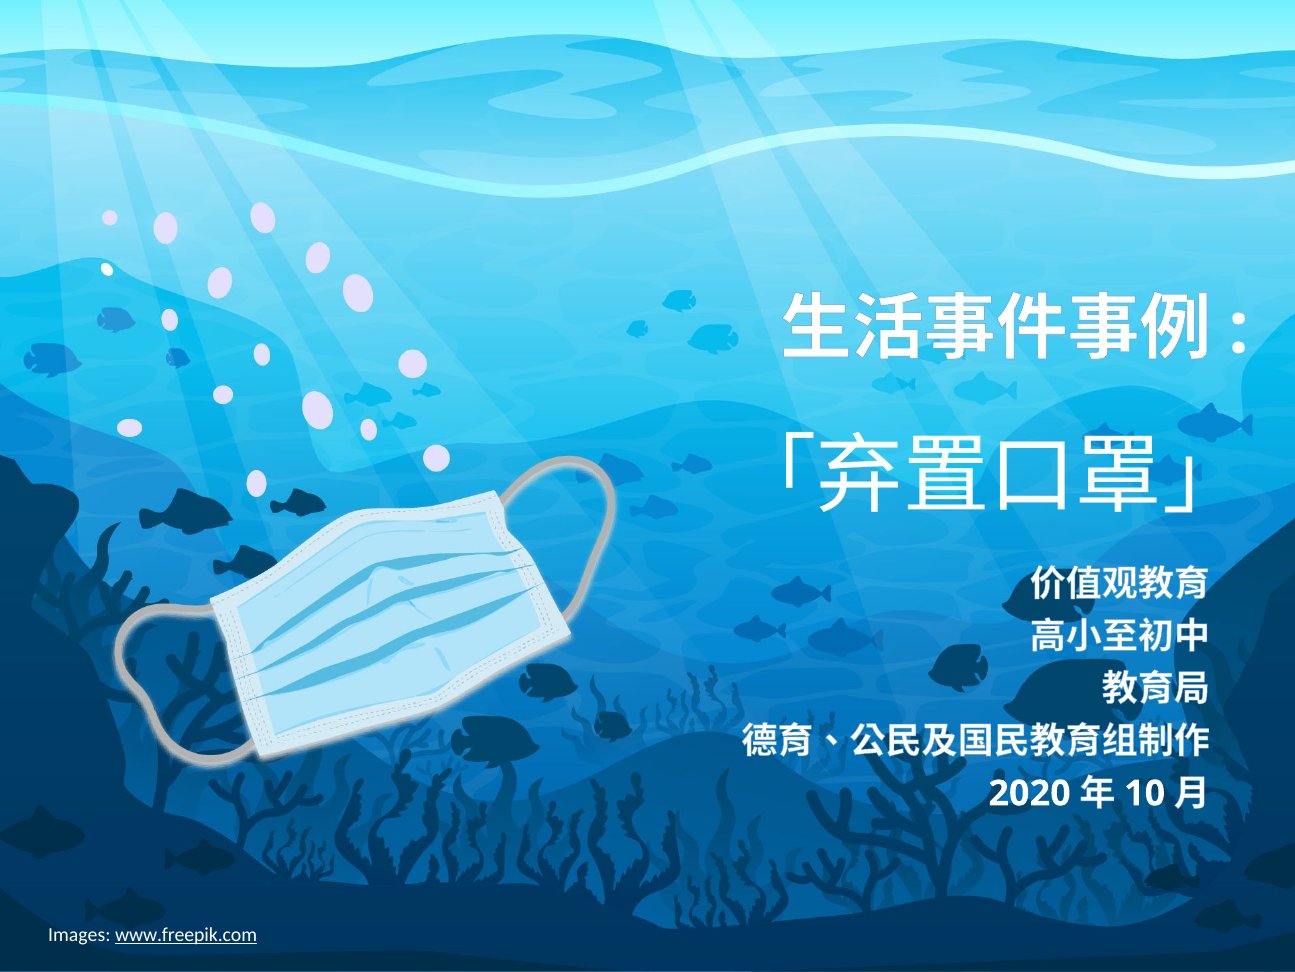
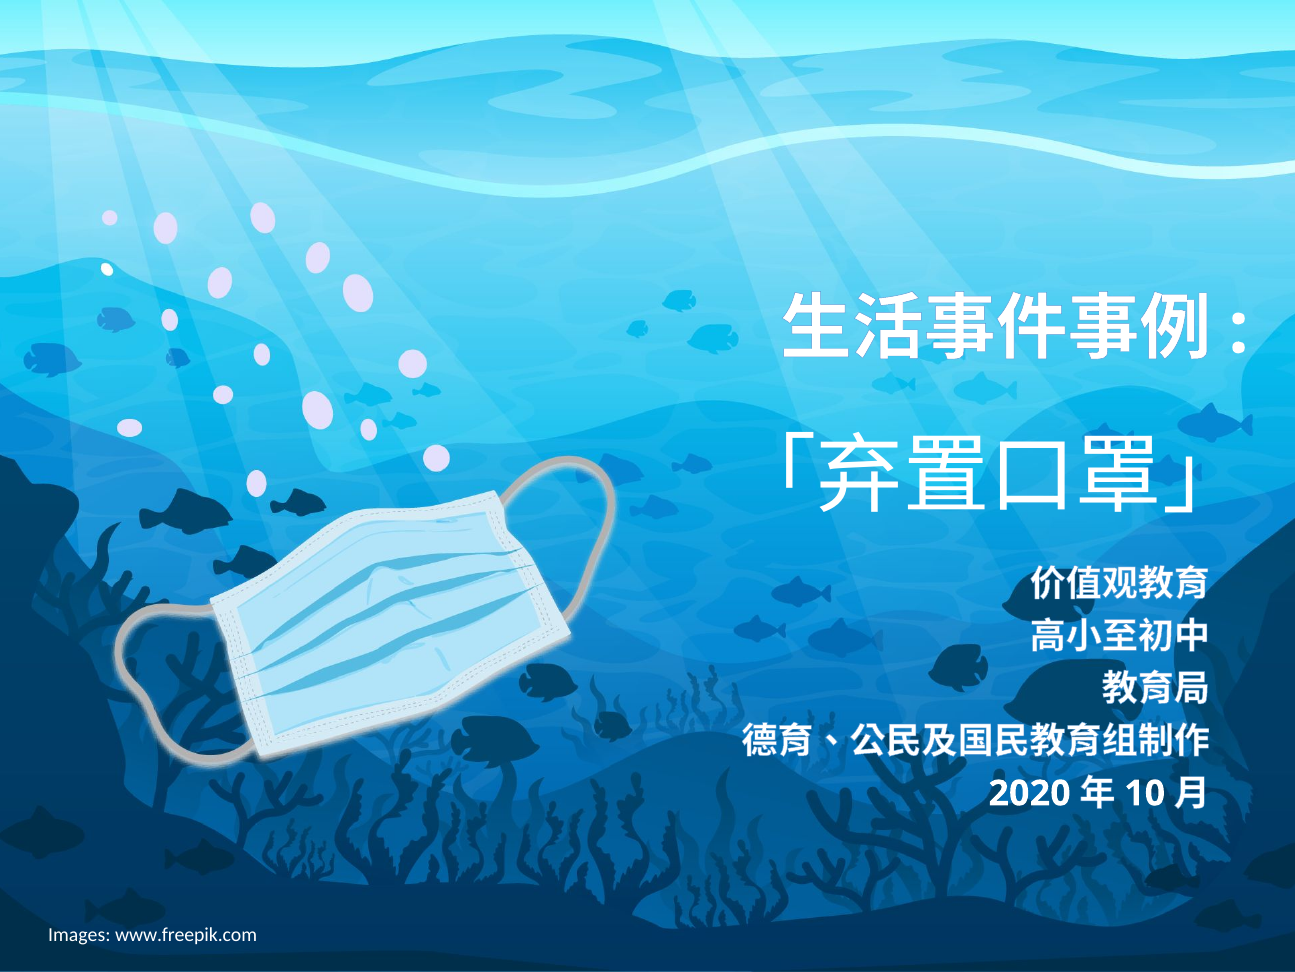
www.freepik.com underline: present -> none
